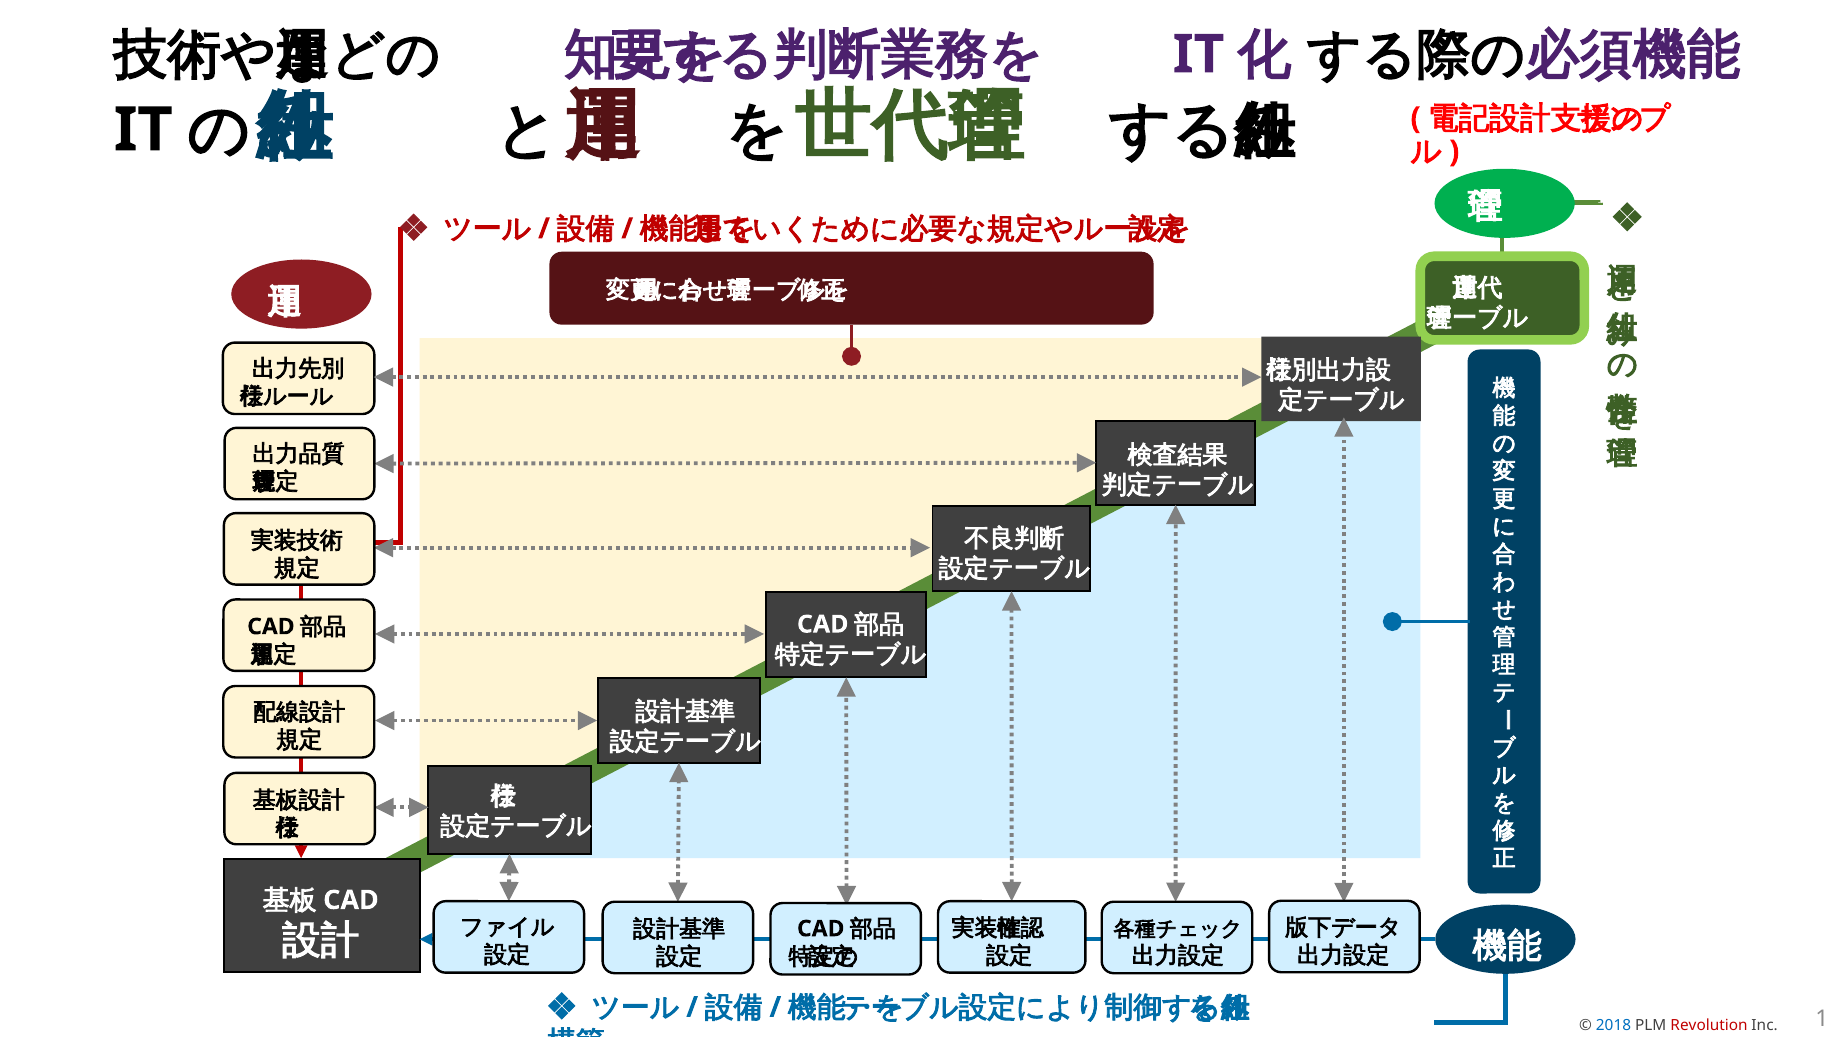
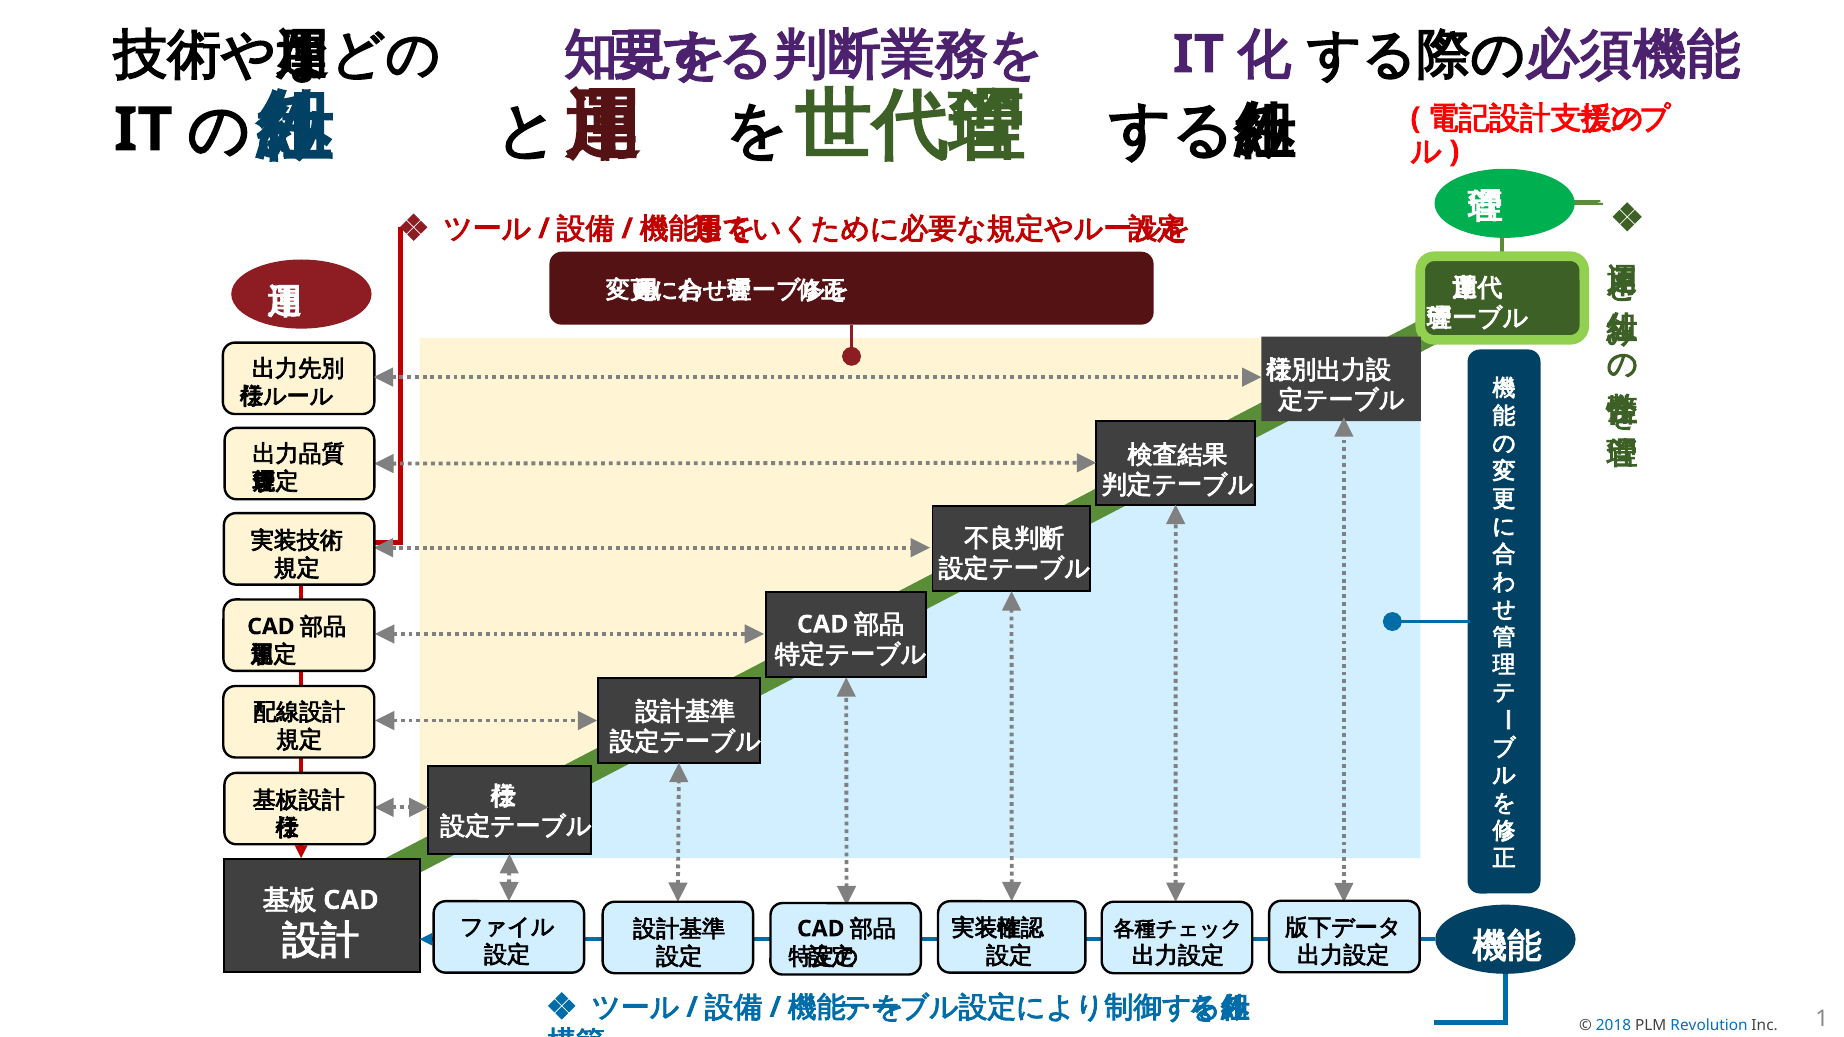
Revolution colour: red -> blue
